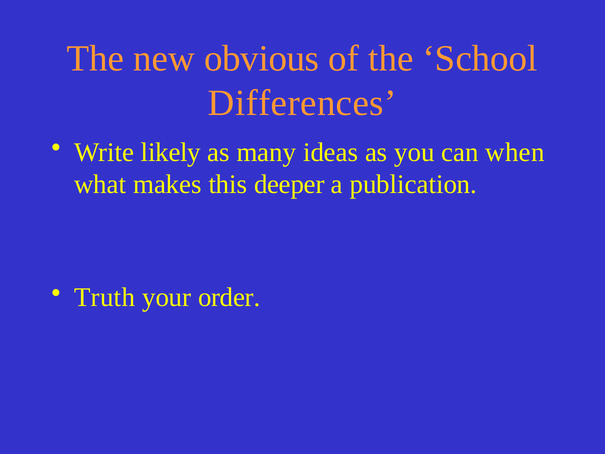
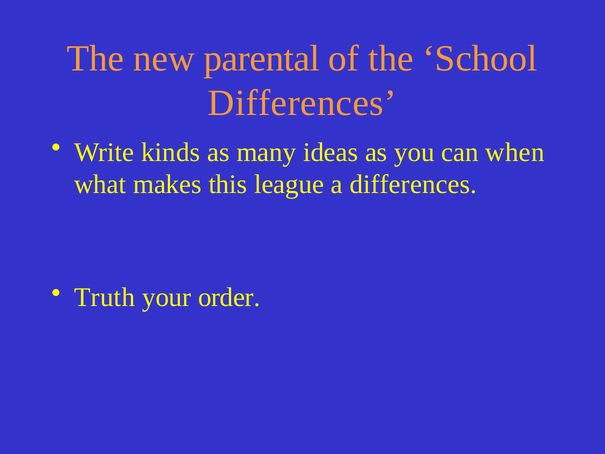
obvious: obvious -> parental
likely: likely -> kinds
deeper: deeper -> league
a publication: publication -> differences
